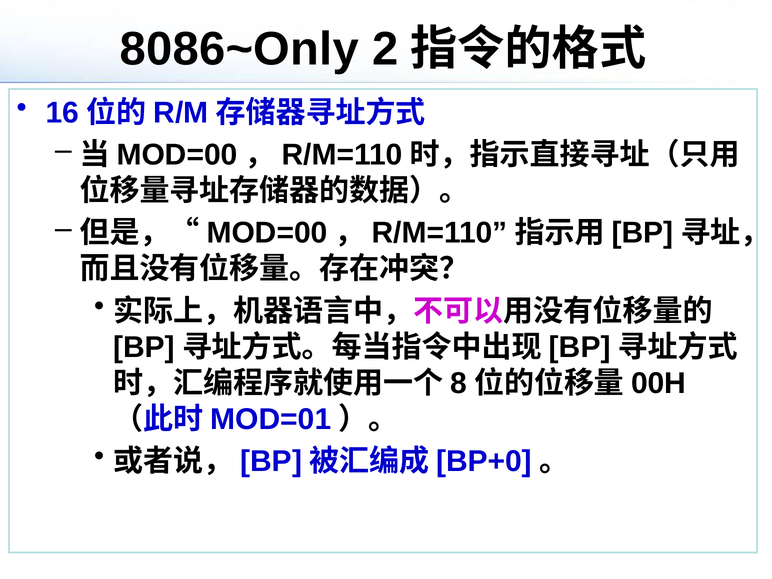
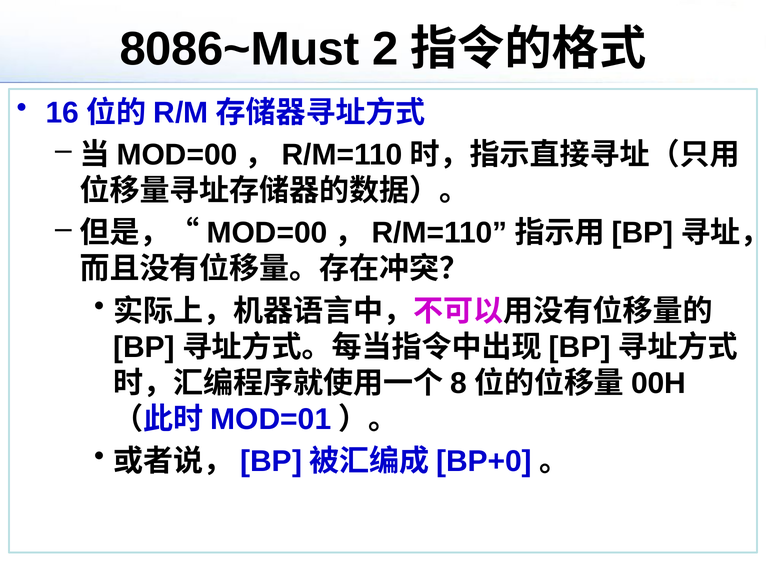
8086~Only: 8086~Only -> 8086~Must
